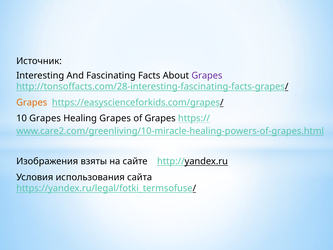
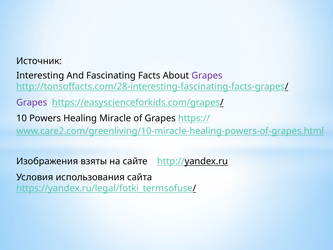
Grapes at (32, 102) colour: orange -> purple
10 Grapes: Grapes -> Powers
Healing Grapes: Grapes -> Miracle
